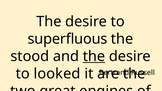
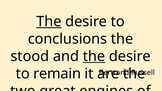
The at (49, 22) underline: none -> present
superfluous: superfluous -> conclusions
looked: looked -> remain
